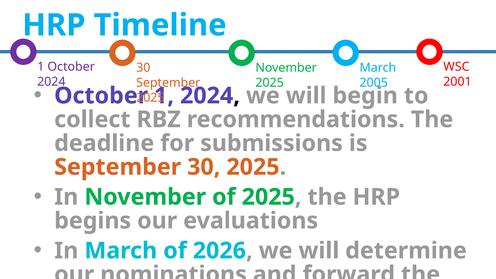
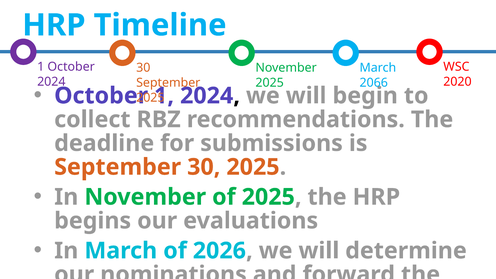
2001: 2001 -> 2020
2005: 2005 -> 2066
